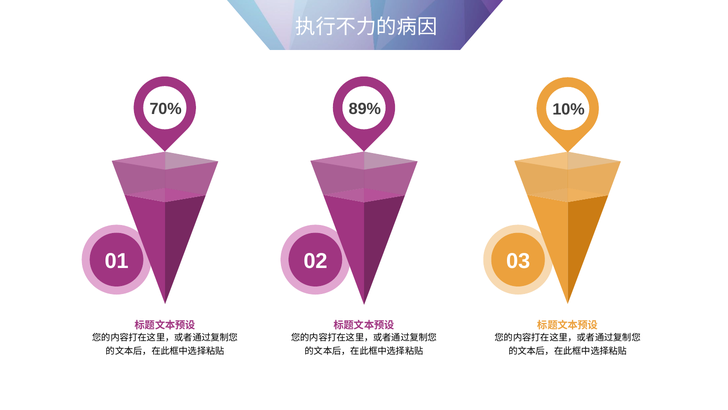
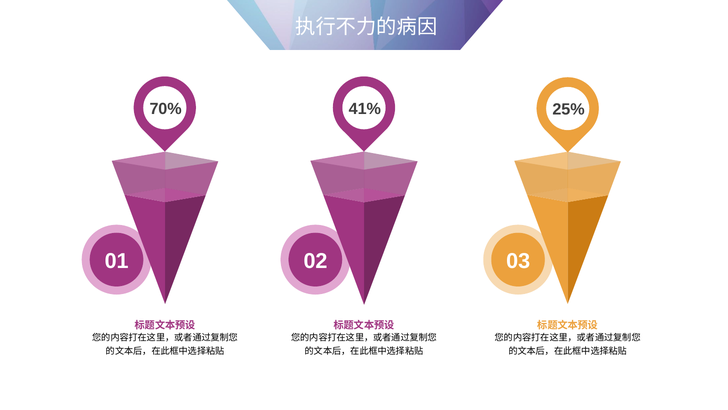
89%: 89% -> 41%
10%: 10% -> 25%
